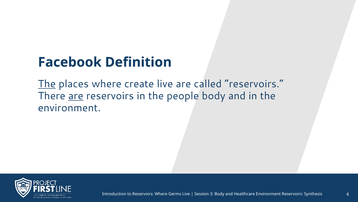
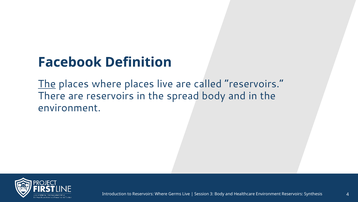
where create: create -> places
are at (76, 96) underline: present -> none
people: people -> spread
